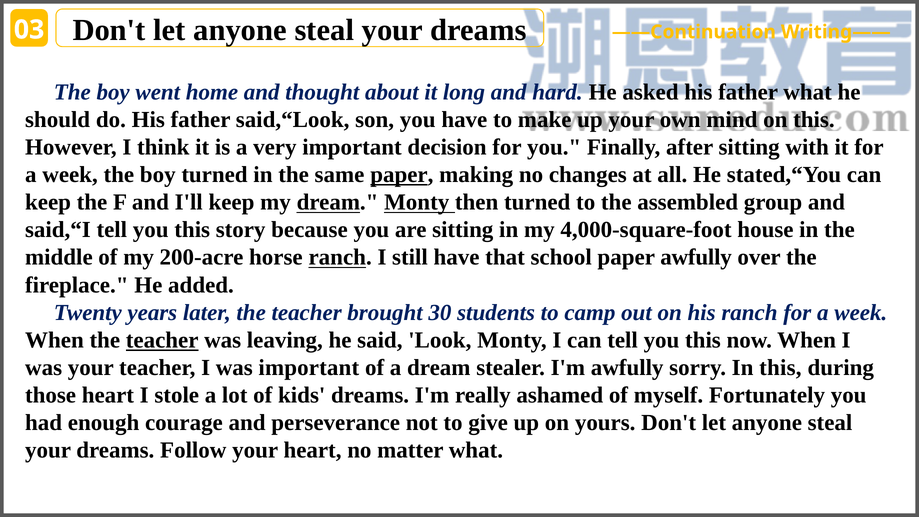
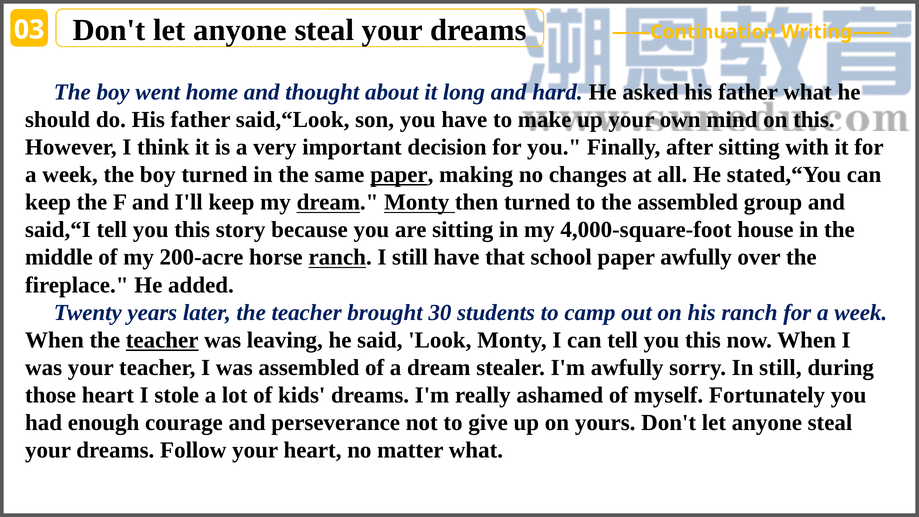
was important: important -> assembled
In this: this -> still
